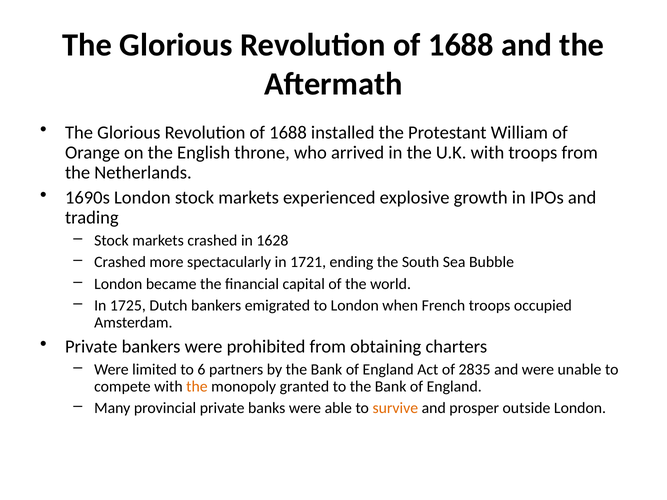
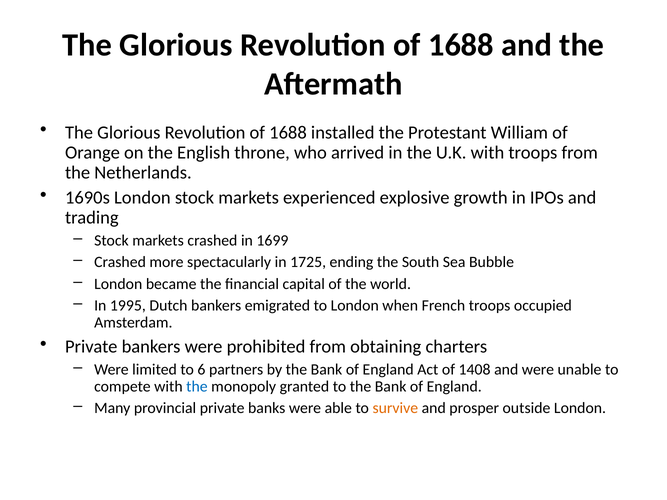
1628: 1628 -> 1699
1721: 1721 -> 1725
1725: 1725 -> 1995
2835: 2835 -> 1408
the at (197, 387) colour: orange -> blue
